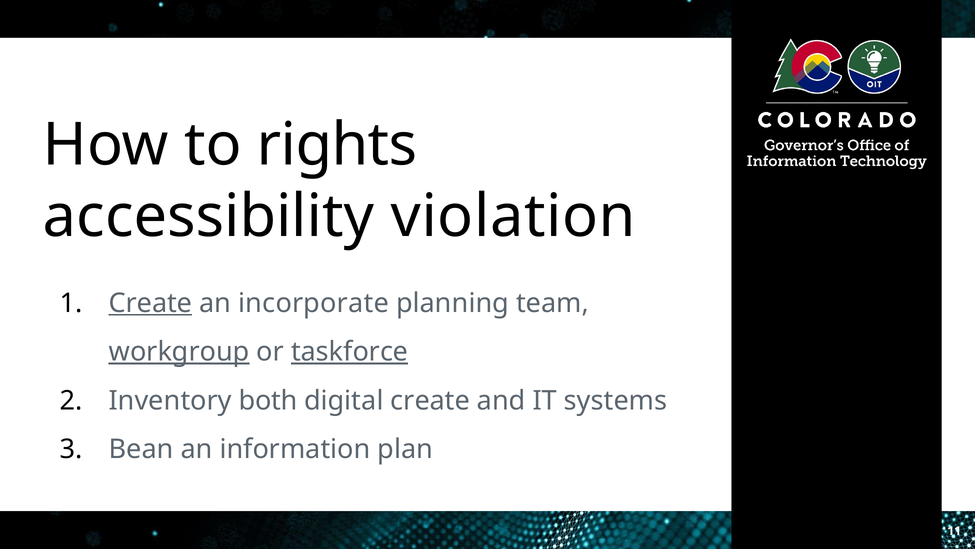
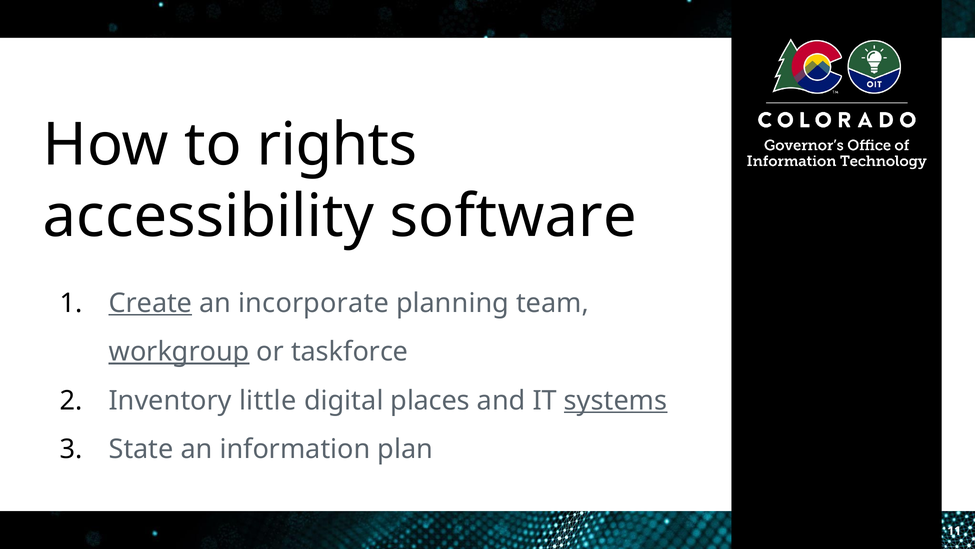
violation: violation -> software
taskforce underline: present -> none
both: both -> little
digital create: create -> places
systems underline: none -> present
Bean: Bean -> State
